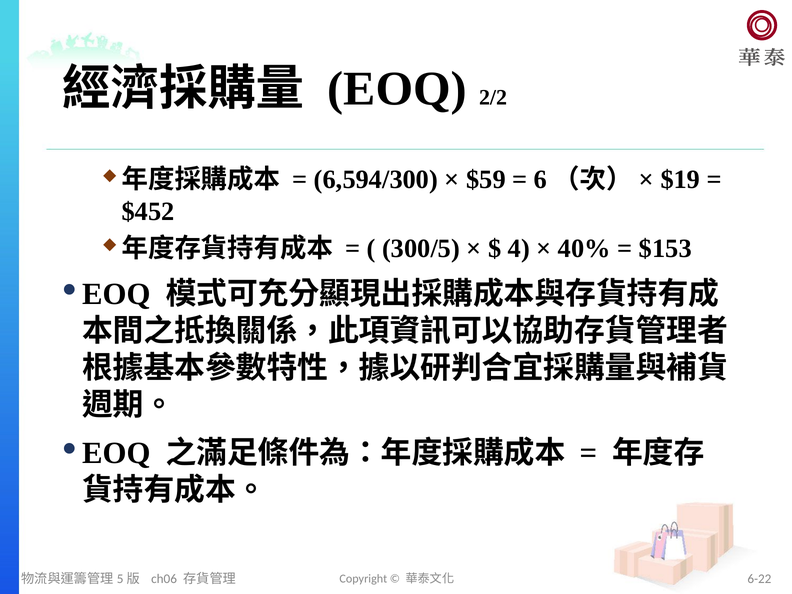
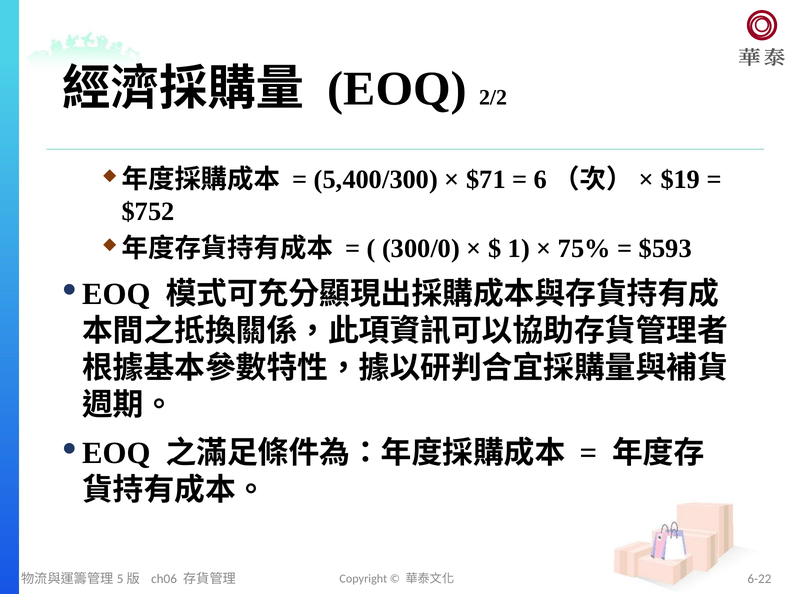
6,594/300: 6,594/300 -> 5,400/300
$59: $59 -> $71
$452: $452 -> $752
300/5: 300/5 -> 300/0
4: 4 -> 1
40%: 40% -> 75%
$153: $153 -> $593
